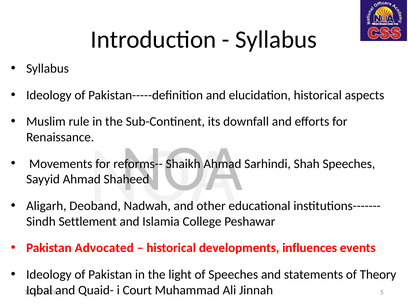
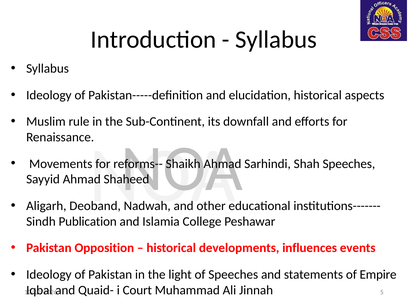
Settlement: Settlement -> Publication
Advocated: Advocated -> Opposition
Theory: Theory -> Empire
